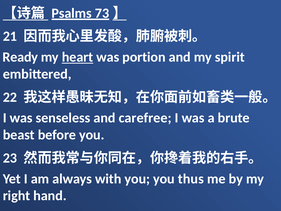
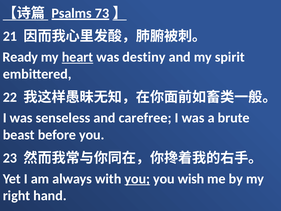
portion: portion -> destiny
you at (137, 179) underline: none -> present
thus: thus -> wish
